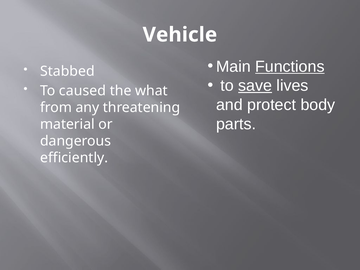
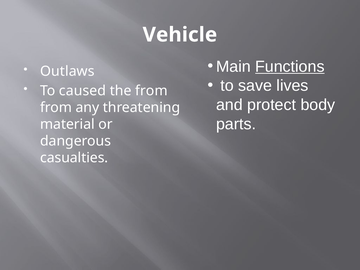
Stabbed: Stabbed -> Outlaws
save underline: present -> none
the what: what -> from
efficiently: efficiently -> casualties
